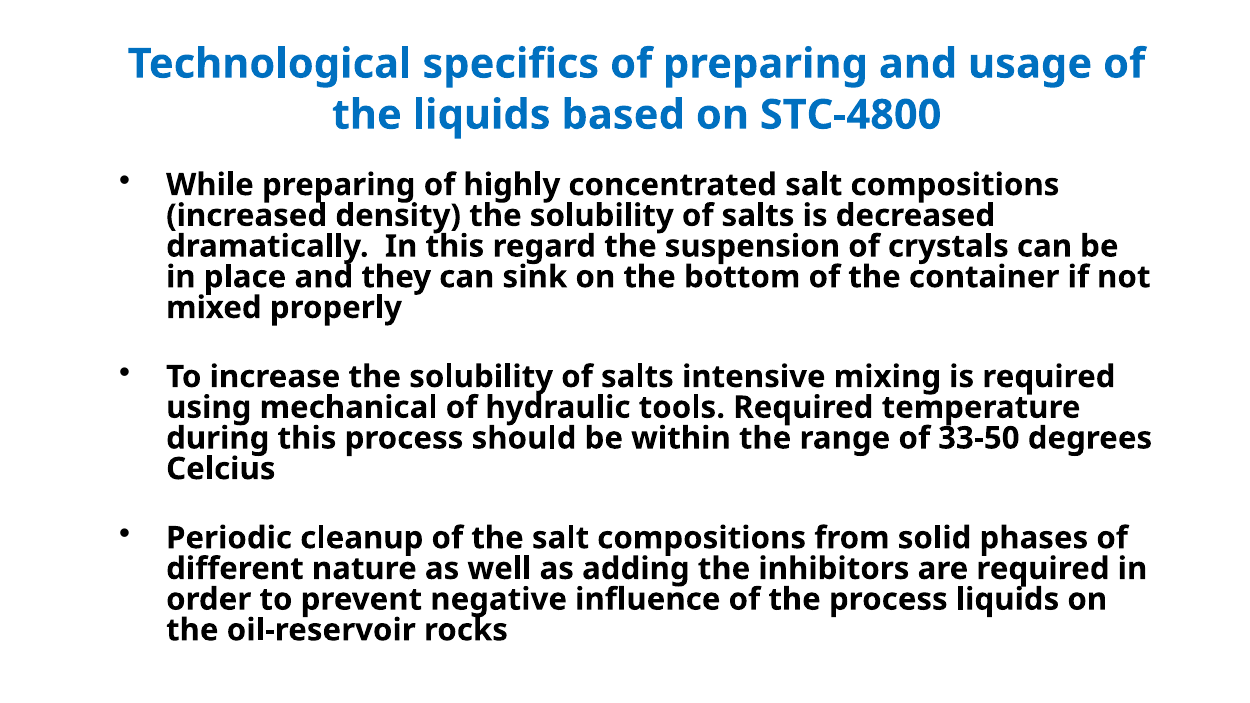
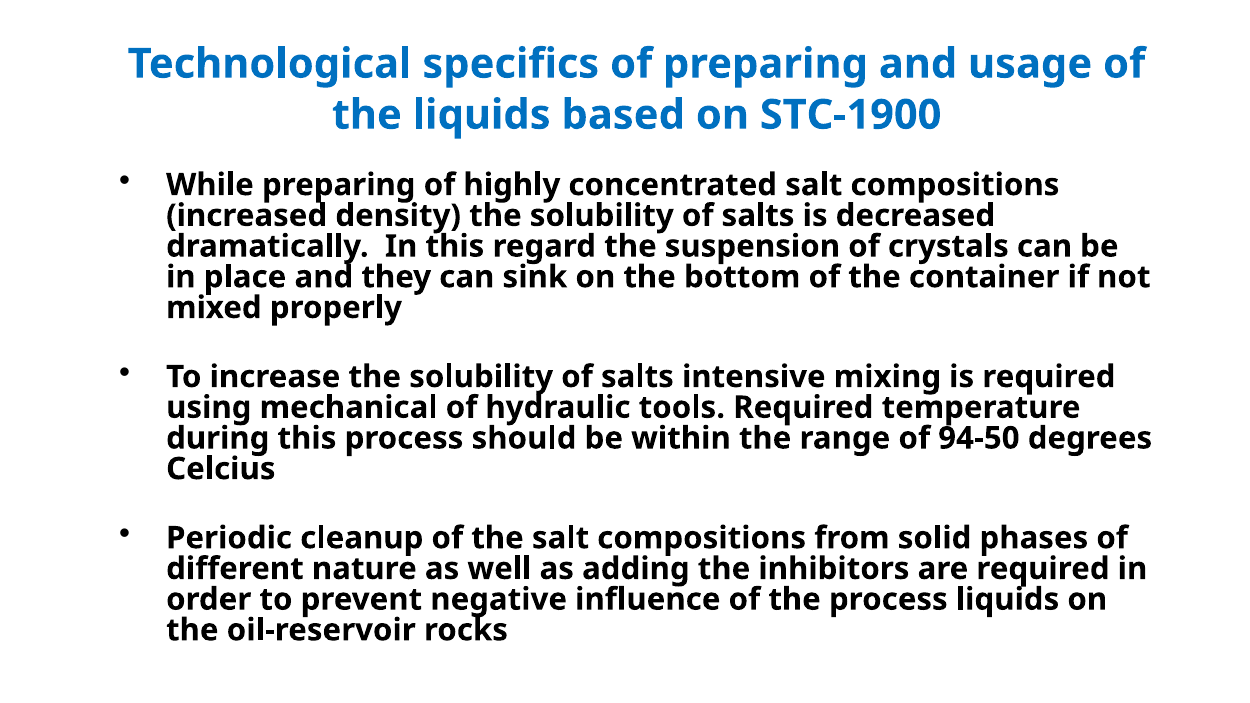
STC-4800: STC-4800 -> STC-1900
33-50: 33-50 -> 94-50
